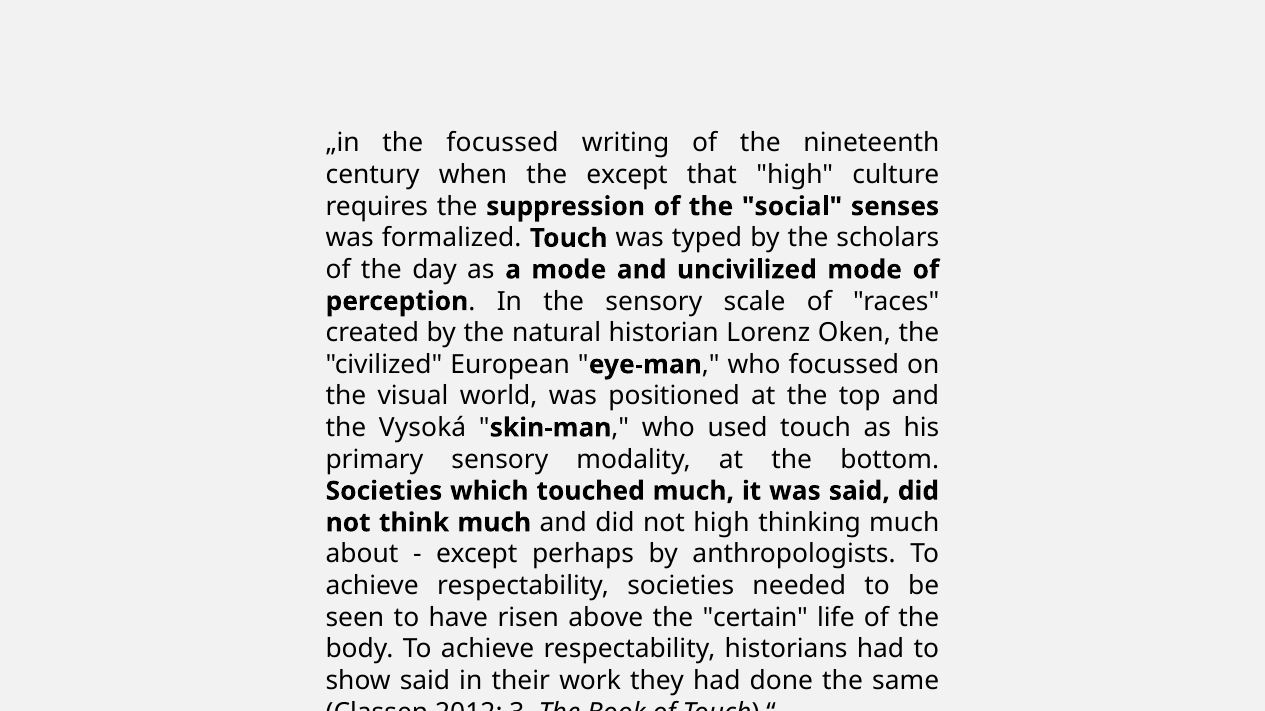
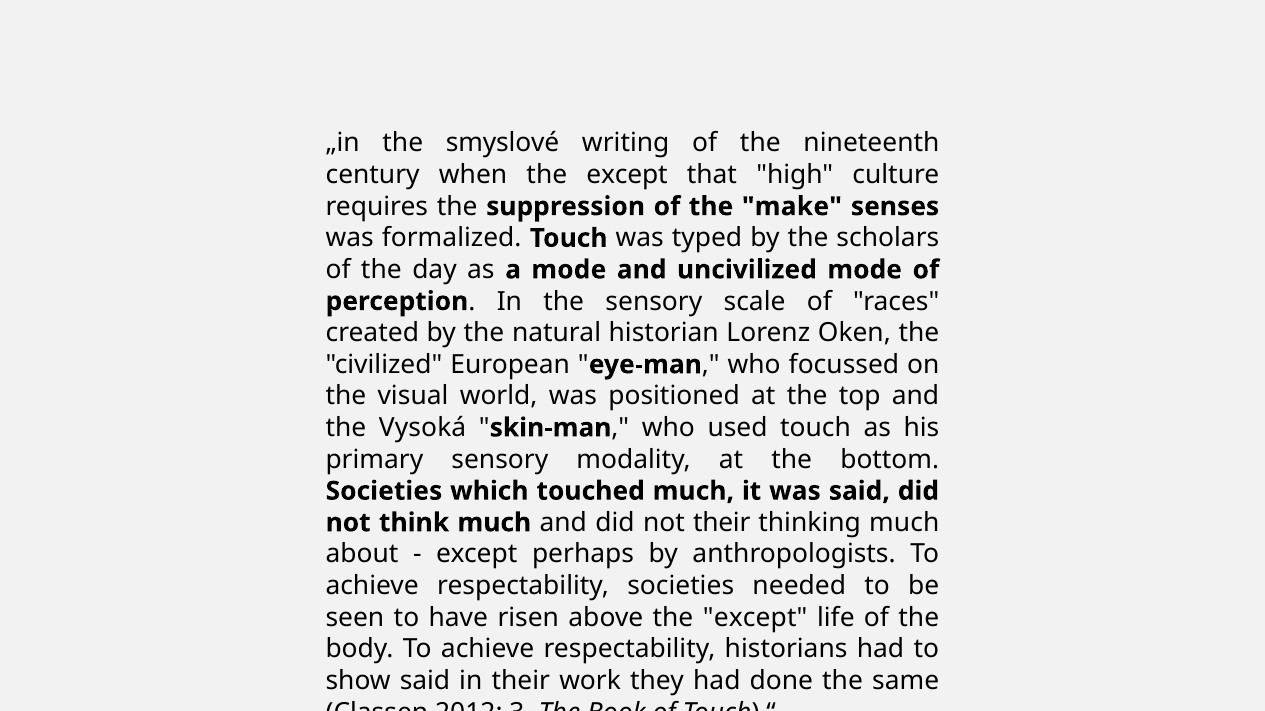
the focussed: focussed -> smyslové
social: social -> make
not high: high -> their
above the certain: certain -> except
